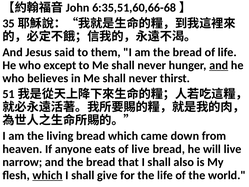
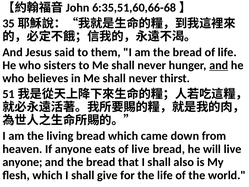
except: except -> sisters
narrow at (22, 162): narrow -> anyone
which at (47, 175) underline: present -> none
